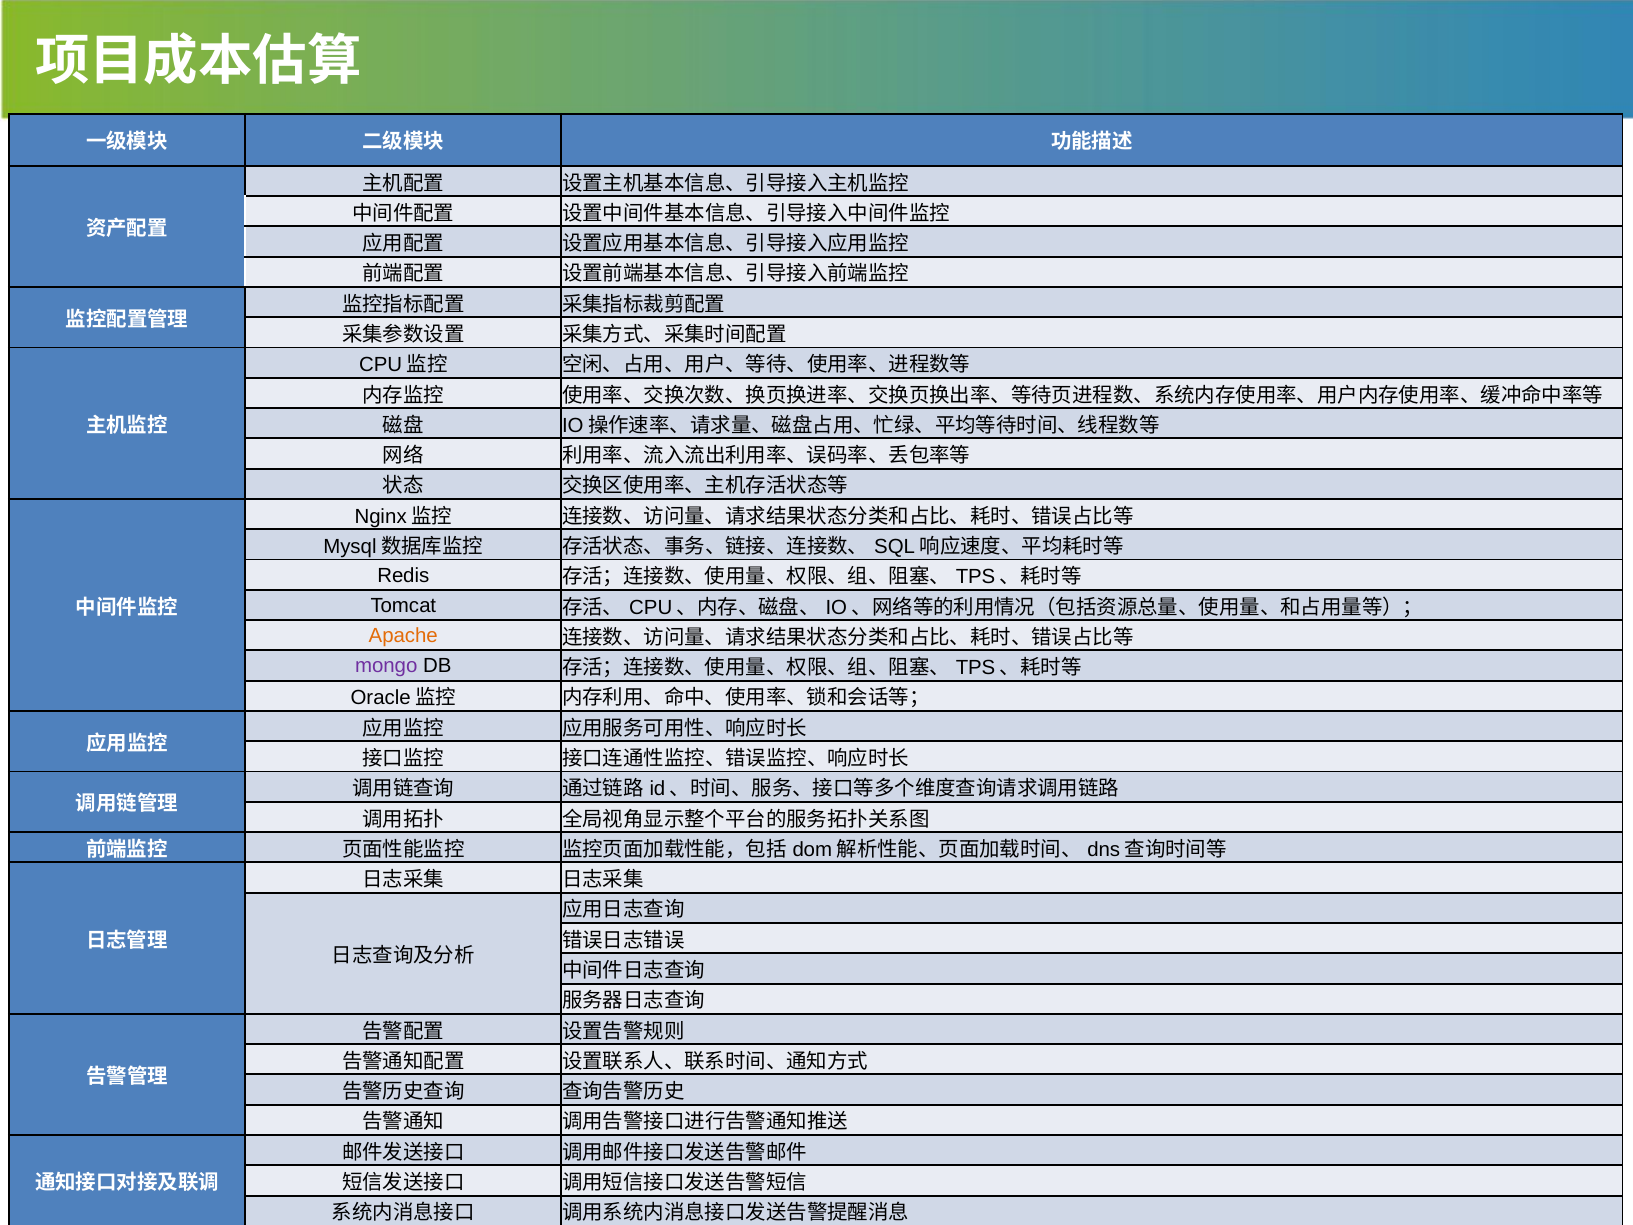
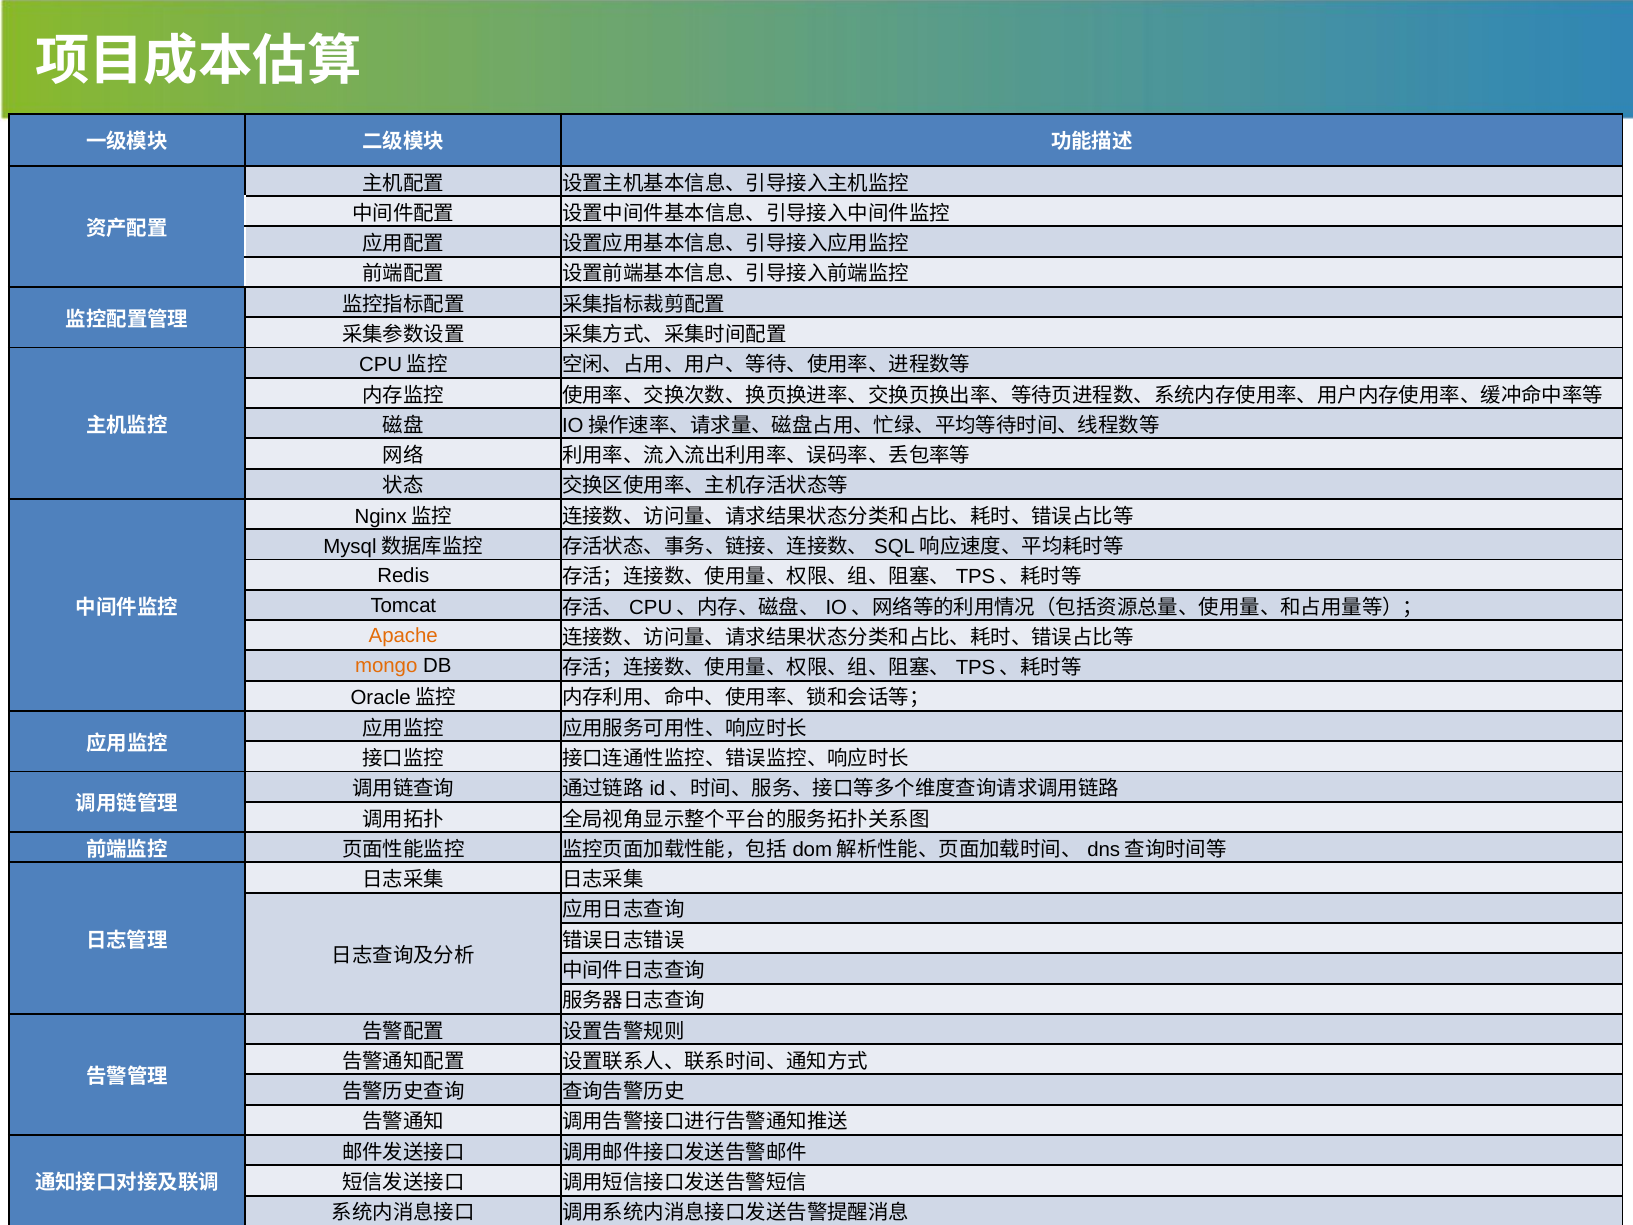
mongo colour: purple -> orange
